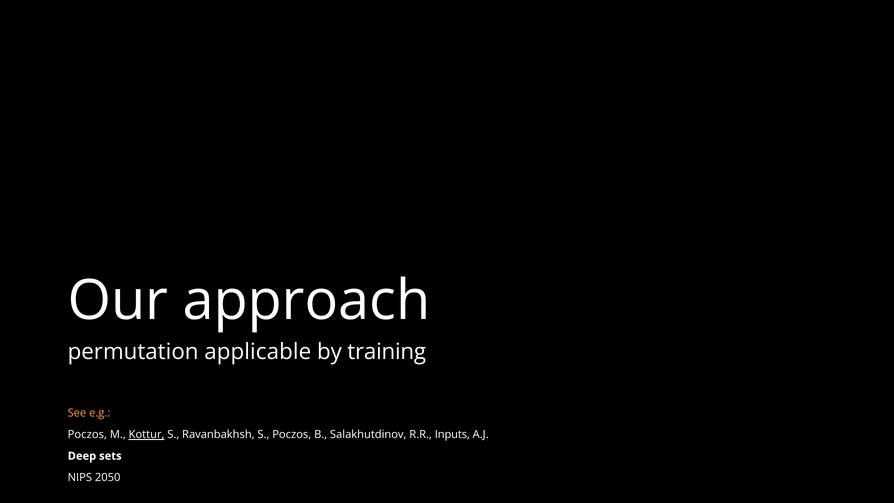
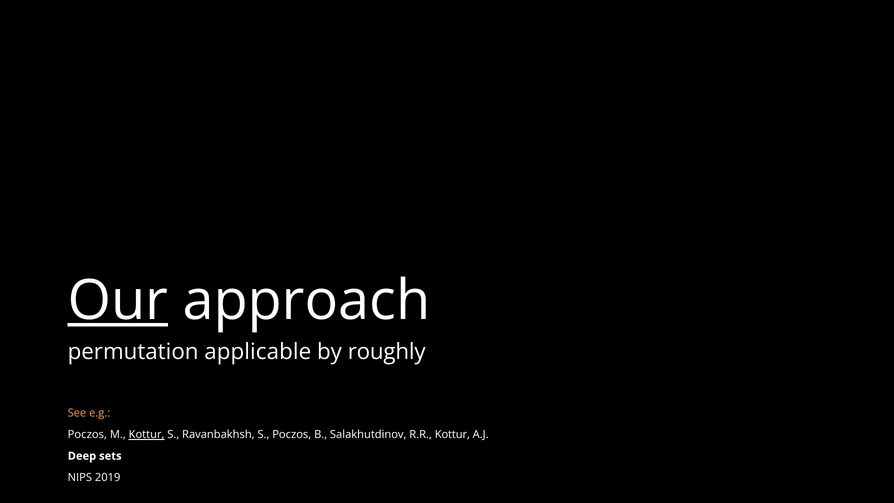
Our underline: none -> present
training: training -> roughly
R.R Inputs: Inputs -> Kottur
2050: 2050 -> 2019
